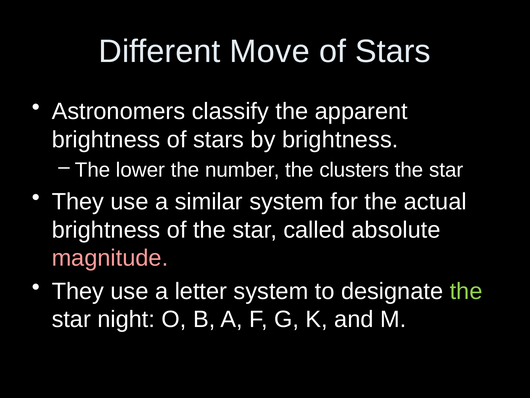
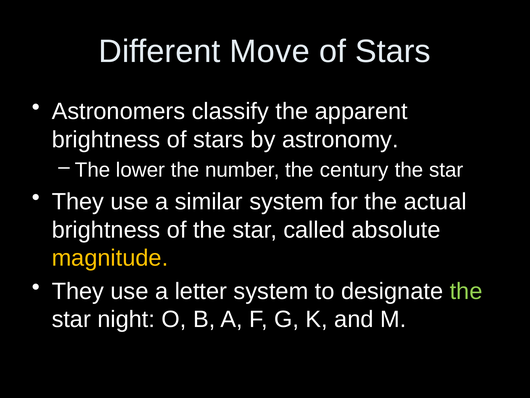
by brightness: brightness -> astronomy
clusters: clusters -> century
magnitude colour: pink -> yellow
